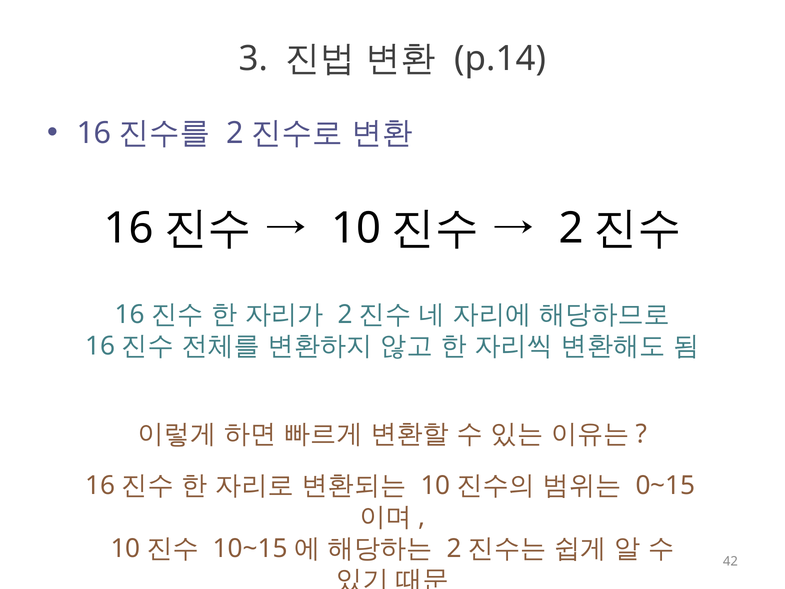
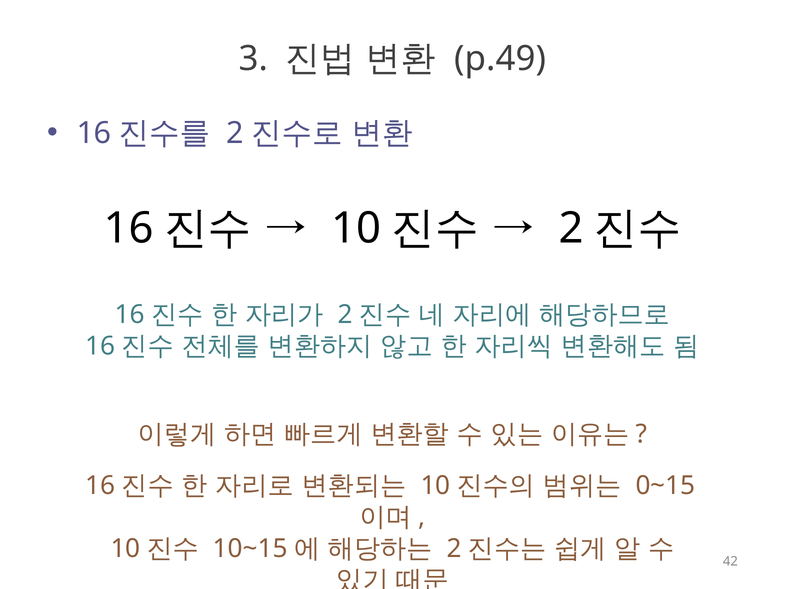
p.14: p.14 -> p.49
